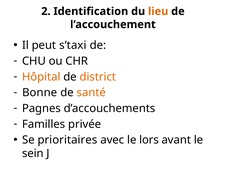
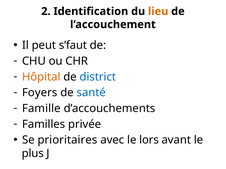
s’taxi: s’taxi -> s’faut
district colour: orange -> blue
Bonne: Bonne -> Foyers
santé colour: orange -> blue
Pagnes: Pagnes -> Famille
sein: sein -> plus
